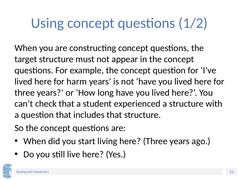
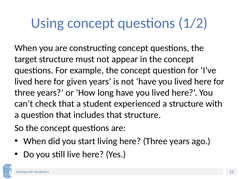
harm: harm -> given
